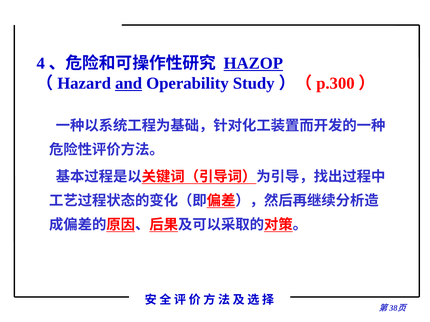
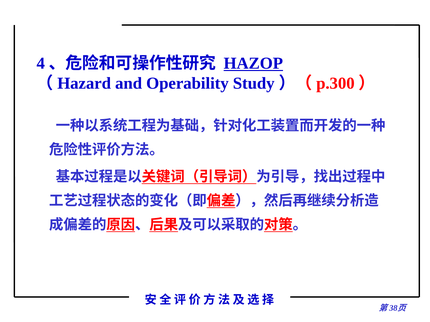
and underline: present -> none
